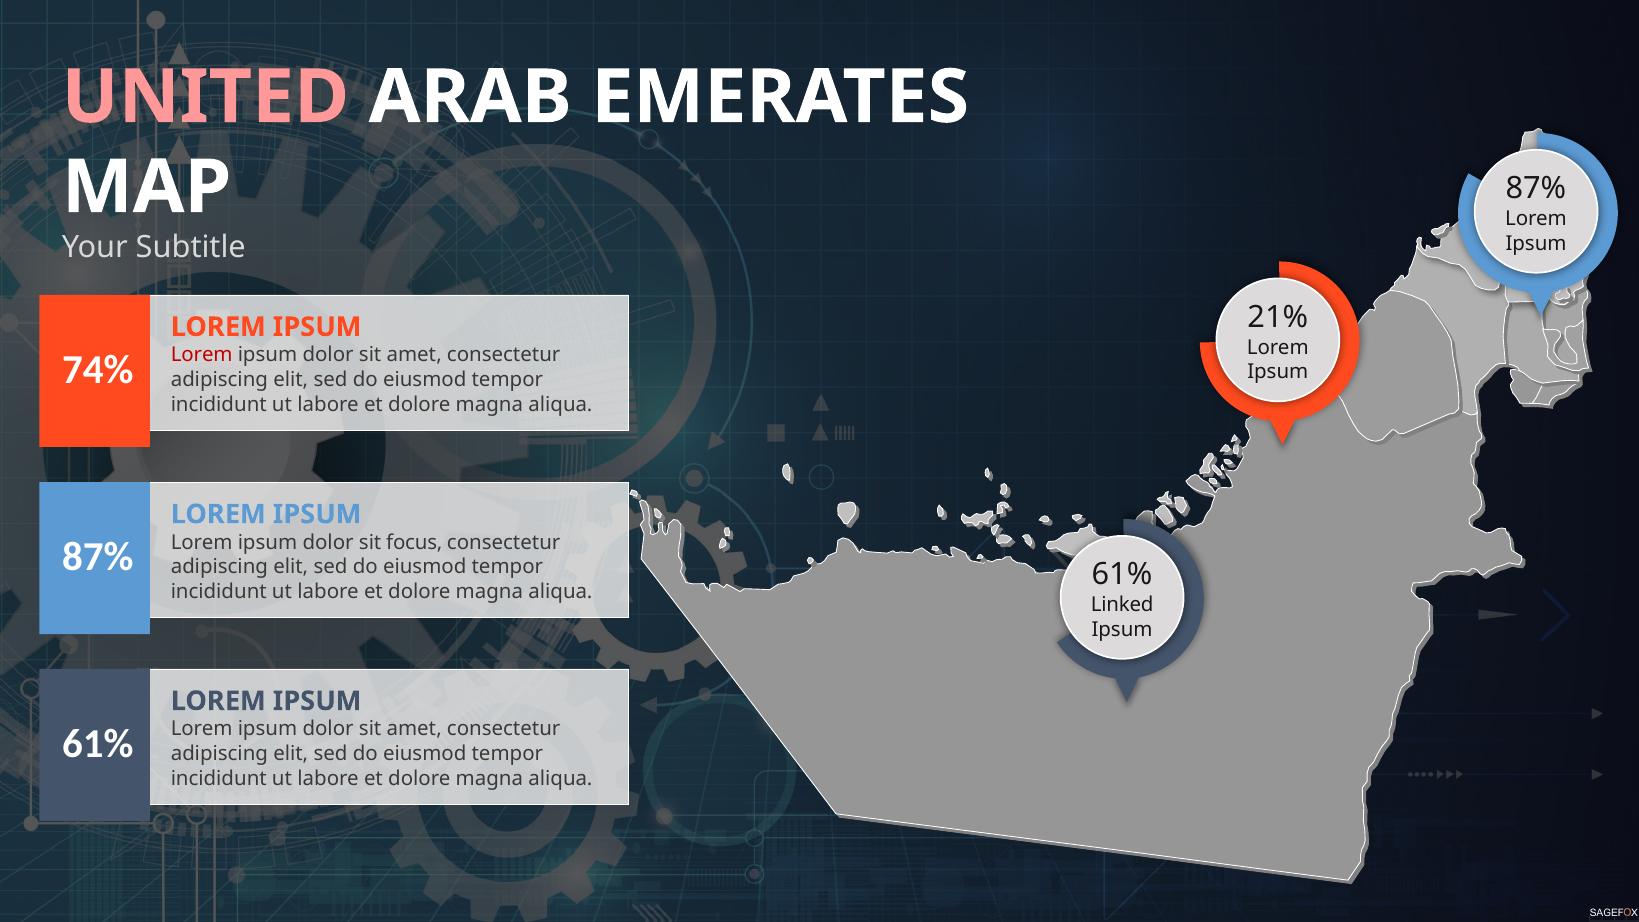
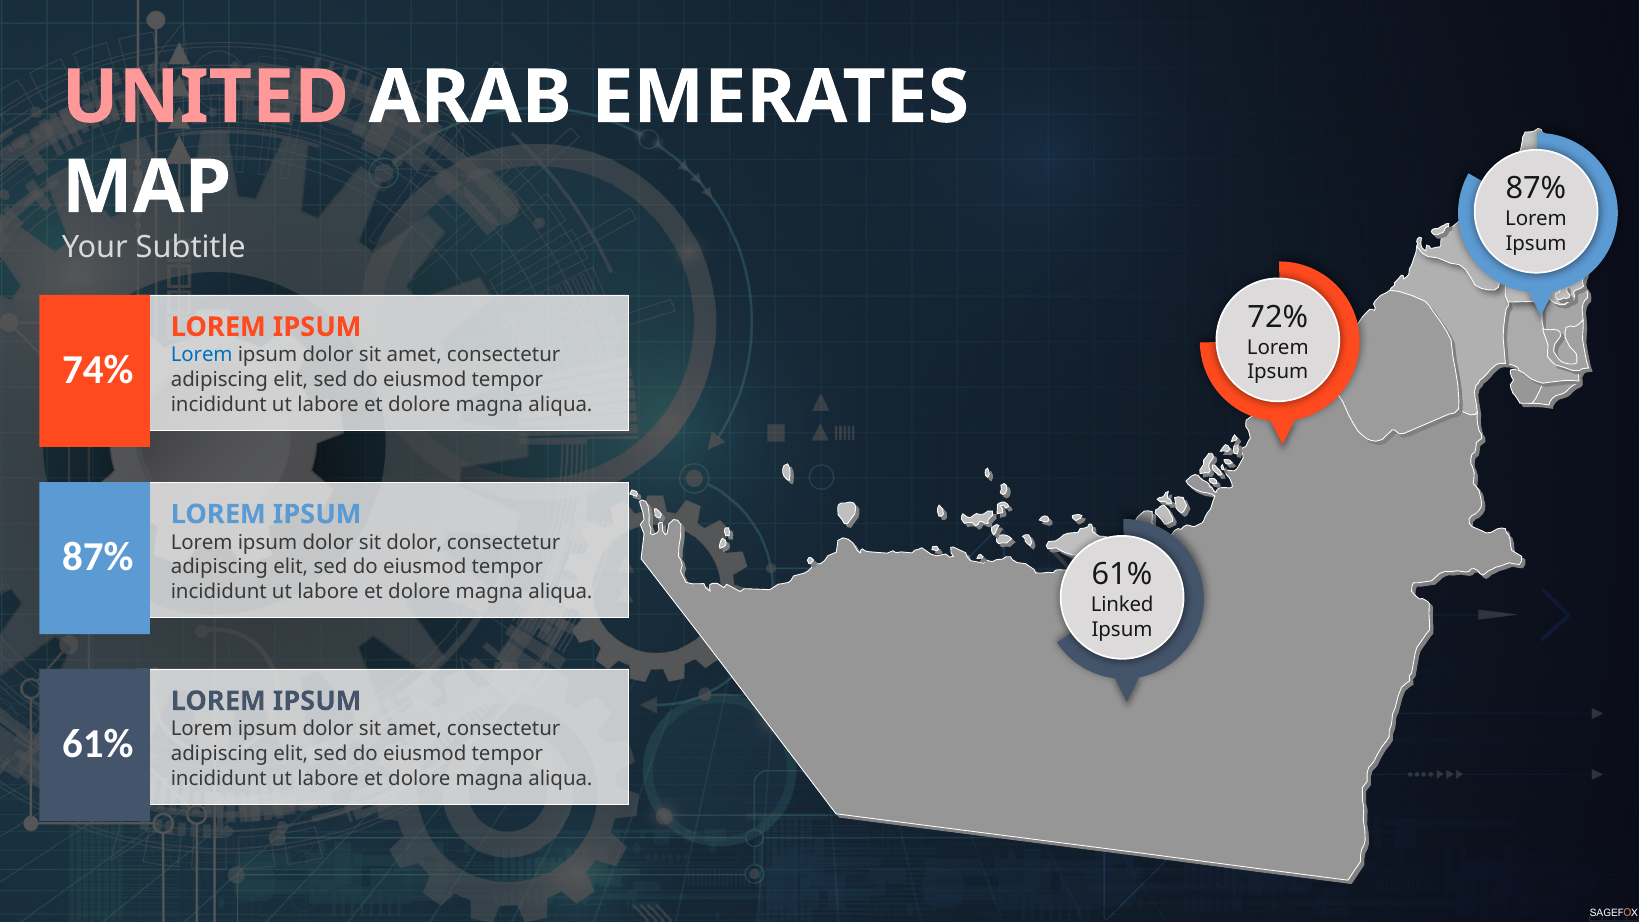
21%: 21% -> 72%
Lorem at (202, 355) colour: red -> blue
sit focus: focus -> dolor
